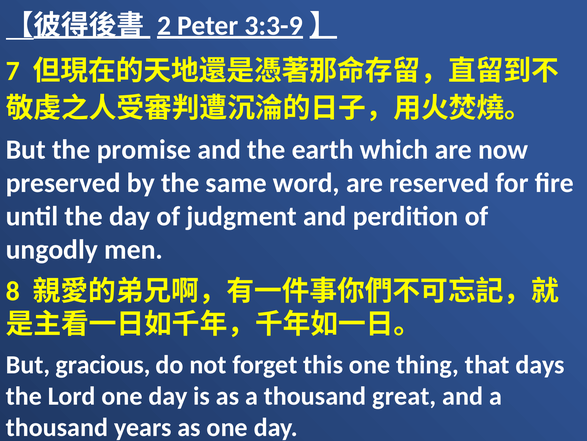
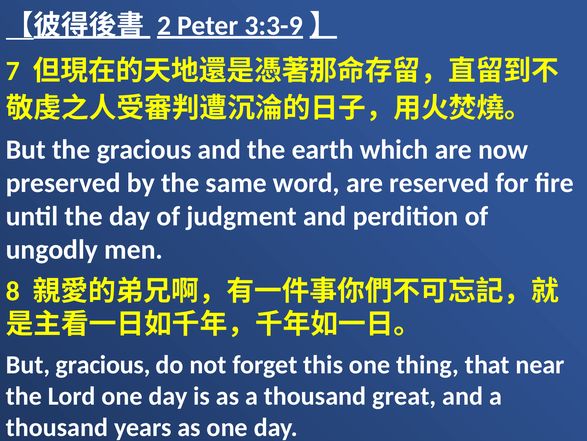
the promise: promise -> gracious
days: days -> near
